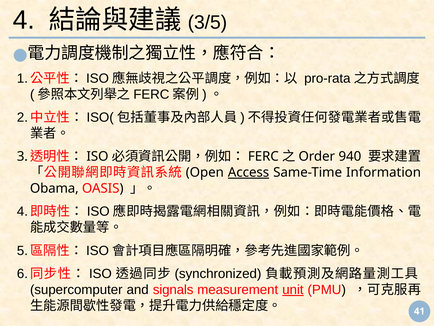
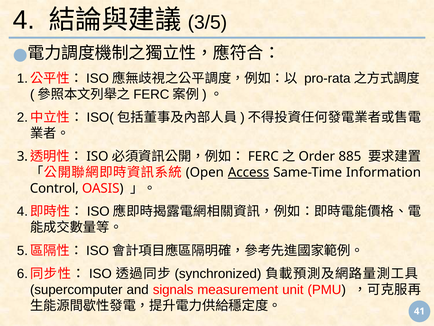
940: 940 -> 885
Obama: Obama -> Control
unit underline: present -> none
